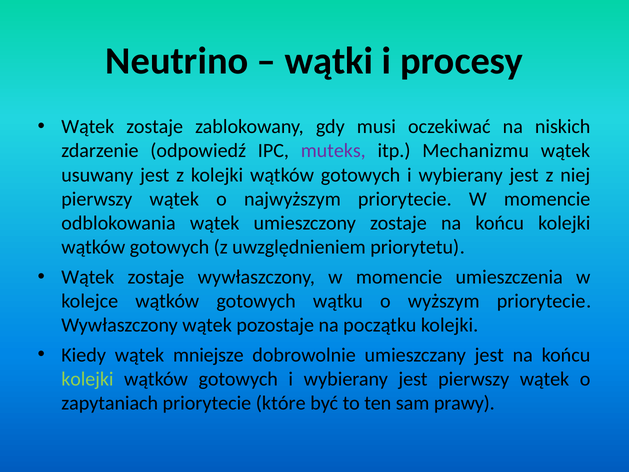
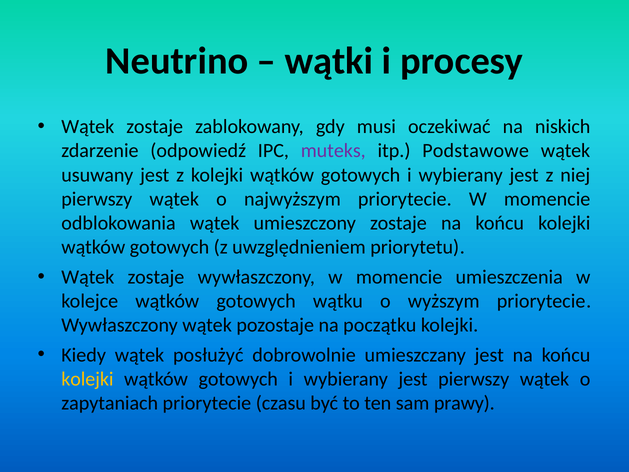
Mechanizmu: Mechanizmu -> Podstawowe
mniejsze: mniejsze -> posłużyć
kolejki at (87, 379) colour: light green -> yellow
które: które -> czasu
